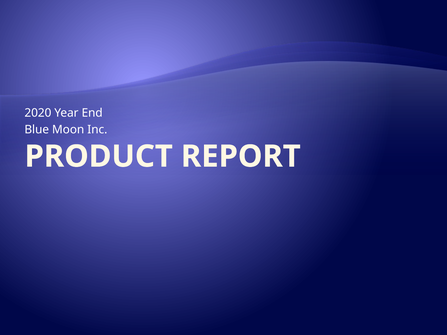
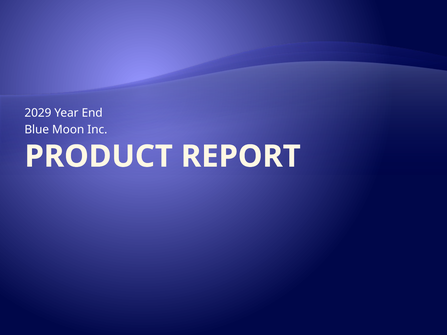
2020: 2020 -> 2029
